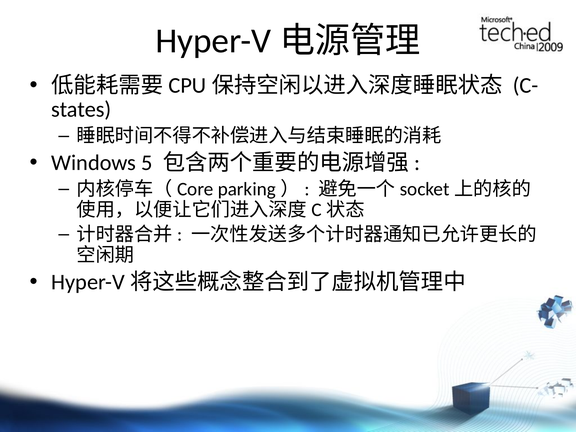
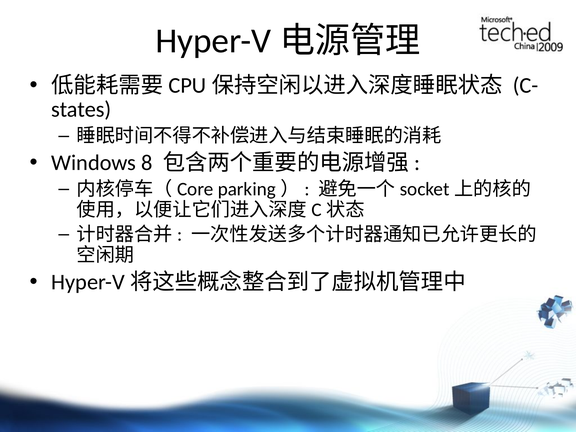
5: 5 -> 8
